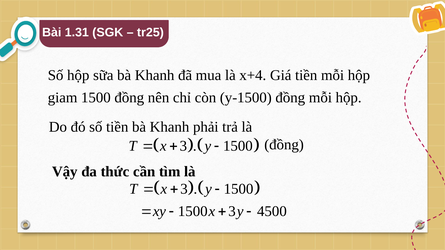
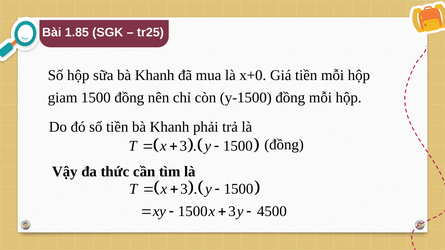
1.31: 1.31 -> 1.85
x+4: x+4 -> x+0
